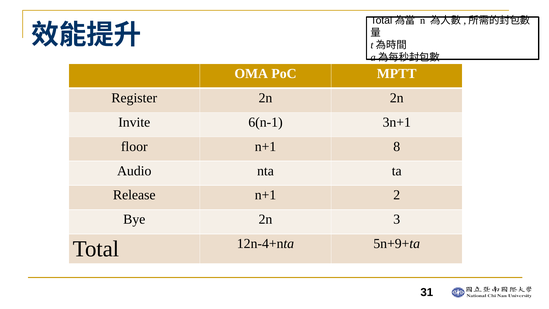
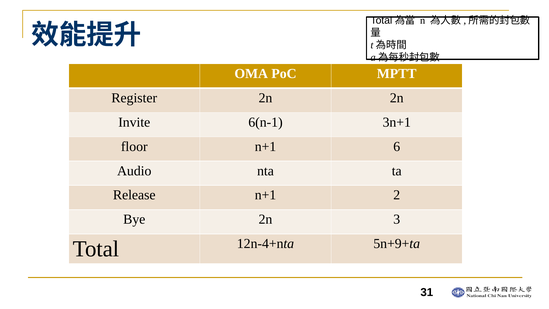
8: 8 -> 6
